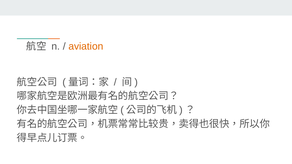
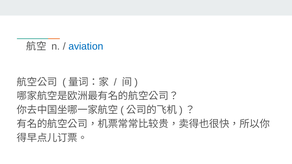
aviation colour: orange -> blue
